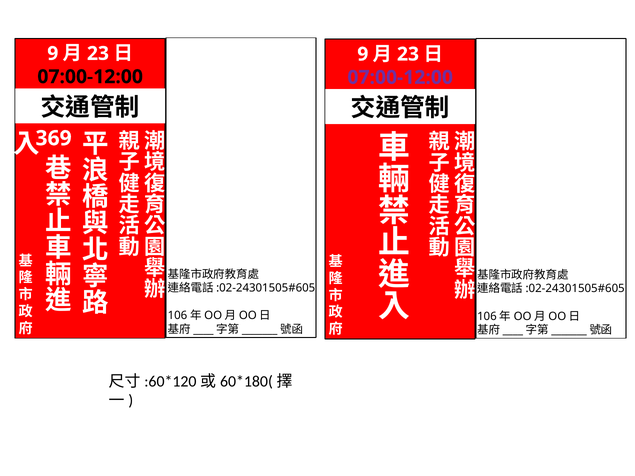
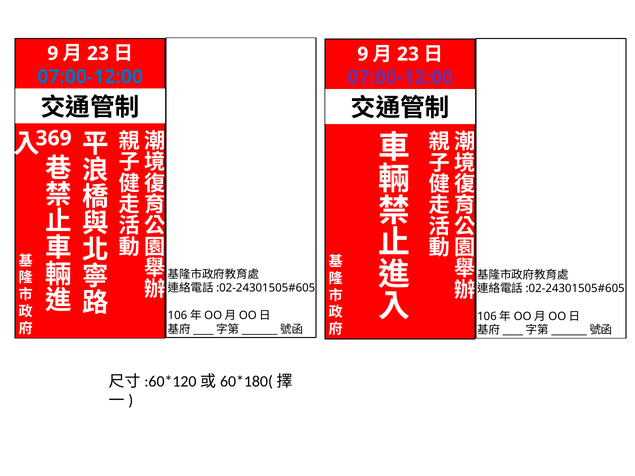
07:00-12:00 at (90, 77) colour: black -> blue
